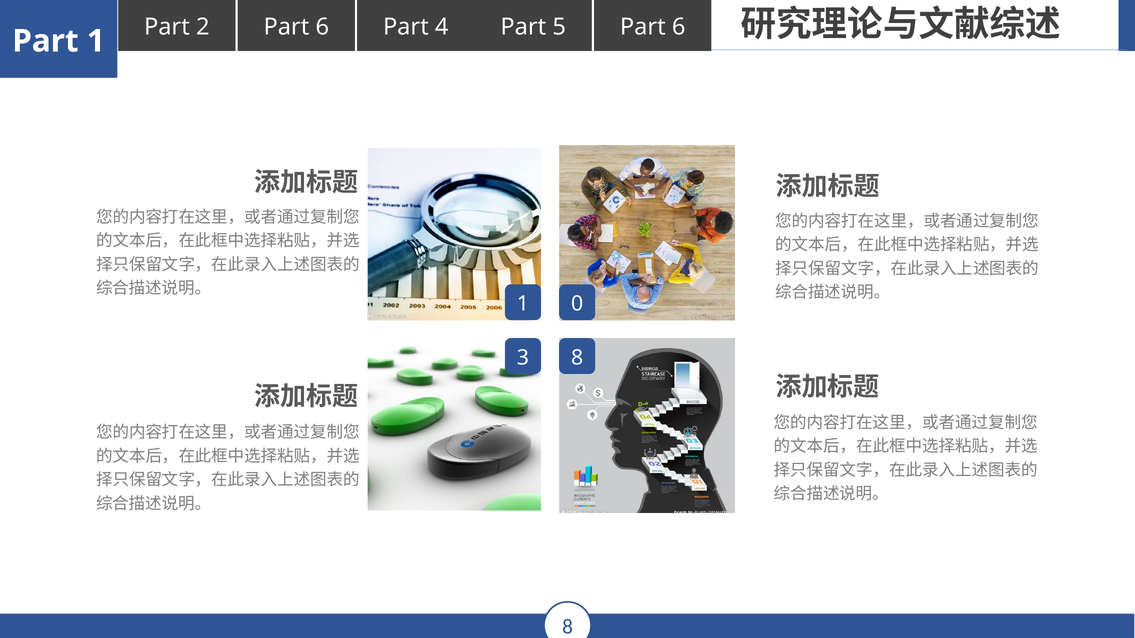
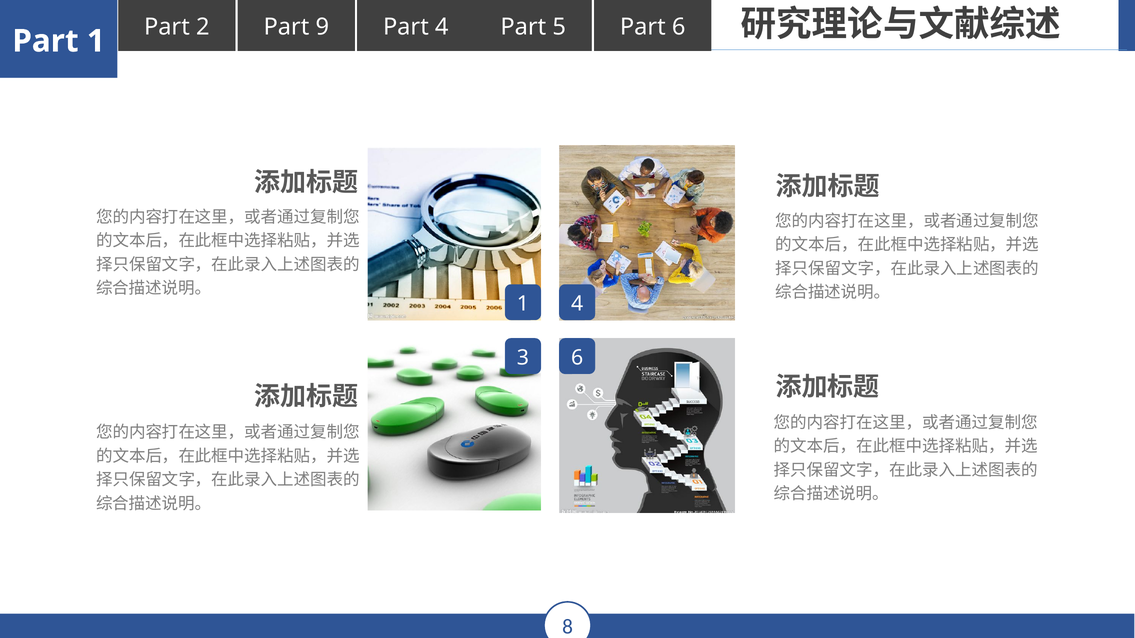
6 at (322, 27): 6 -> 9
1 0: 0 -> 4
3 8: 8 -> 6
